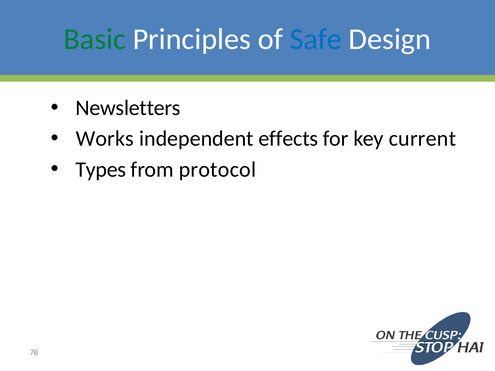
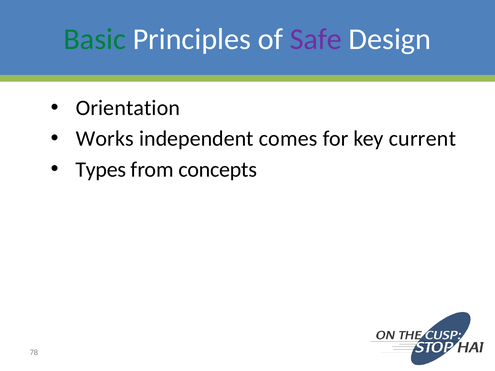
Safe colour: blue -> purple
Newsletters: Newsletters -> Orientation
effects: effects -> comes
protocol: protocol -> concepts
